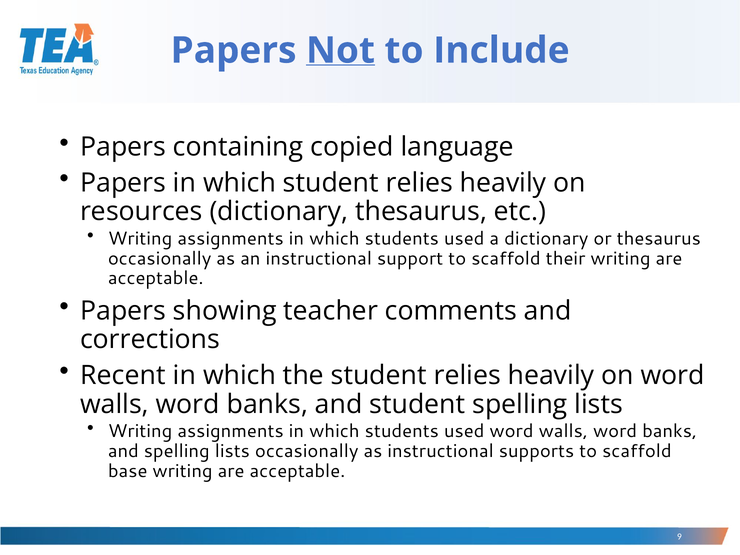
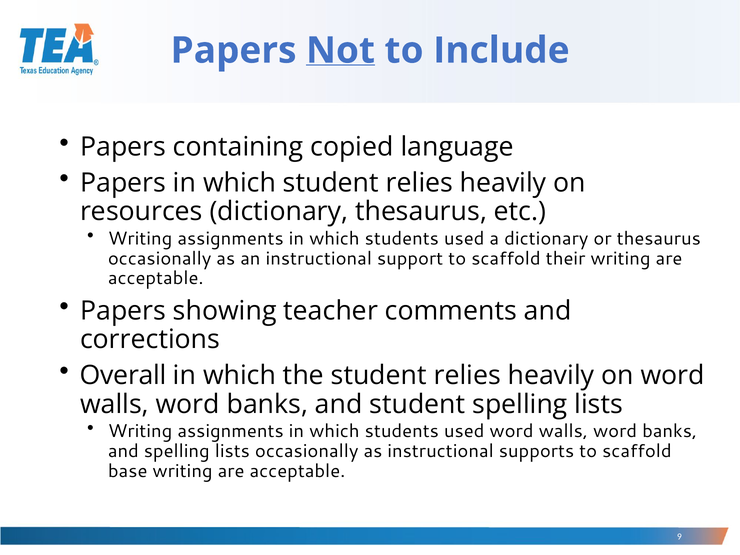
Recent: Recent -> Overall
